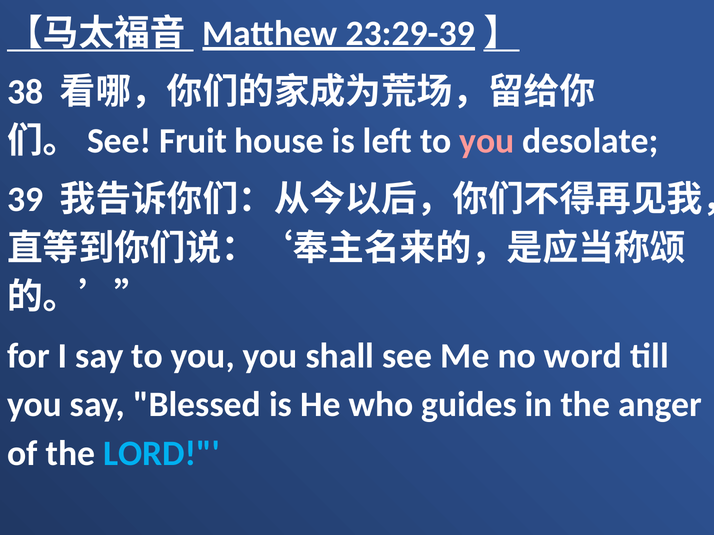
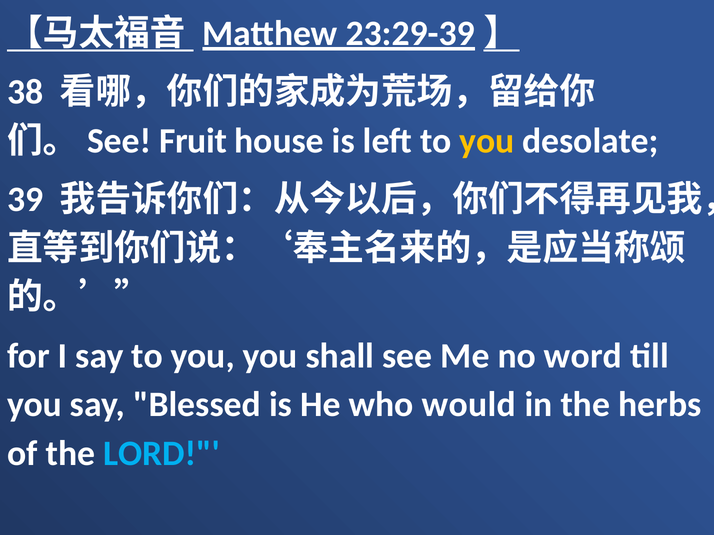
you at (487, 141) colour: pink -> yellow
guides: guides -> would
anger: anger -> herbs
